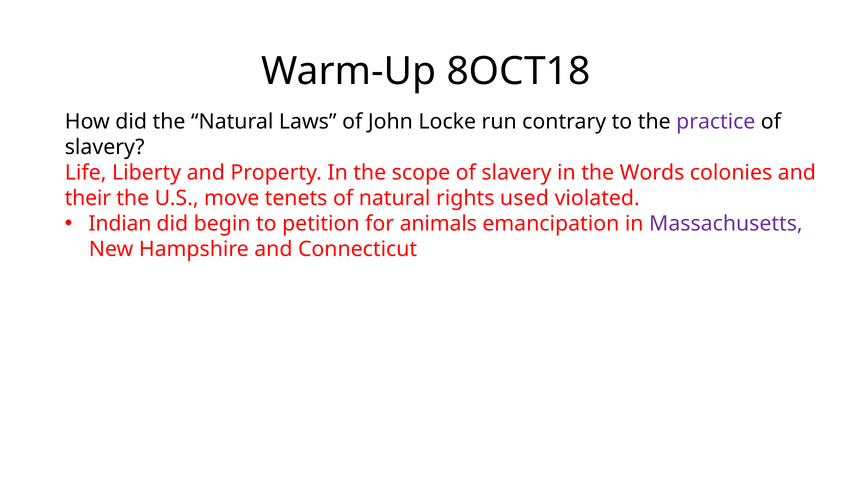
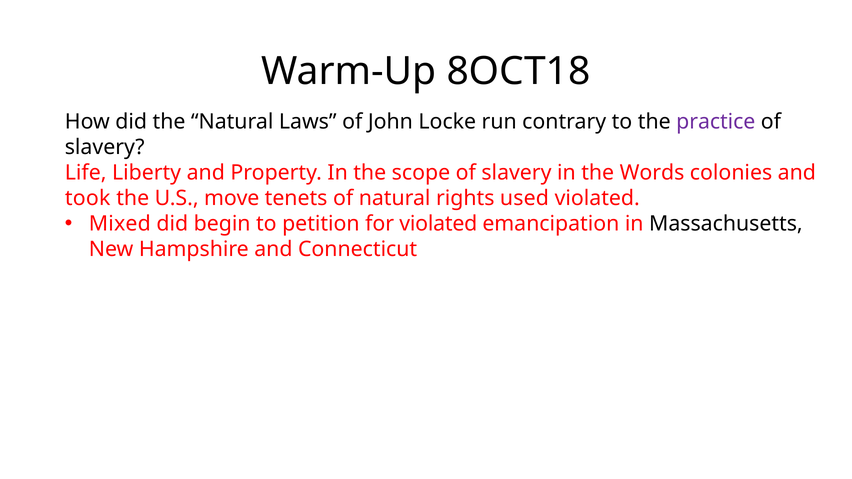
their: their -> took
Indian: Indian -> Mixed
for animals: animals -> violated
Massachusetts colour: purple -> black
